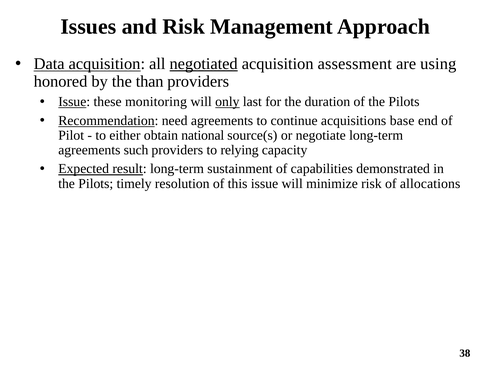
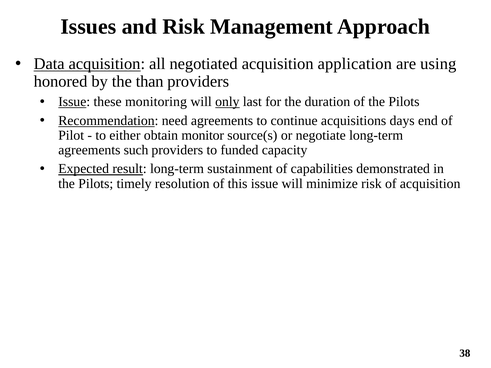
negotiated underline: present -> none
assessment: assessment -> application
base: base -> days
national: national -> monitor
relying: relying -> funded
of allocations: allocations -> acquisition
